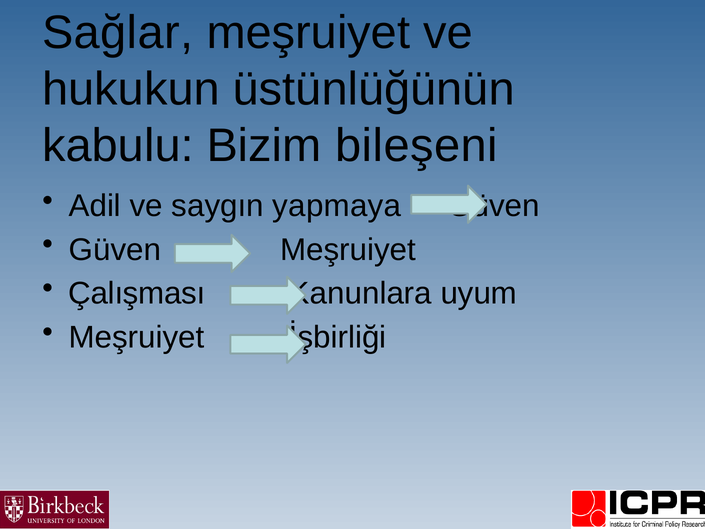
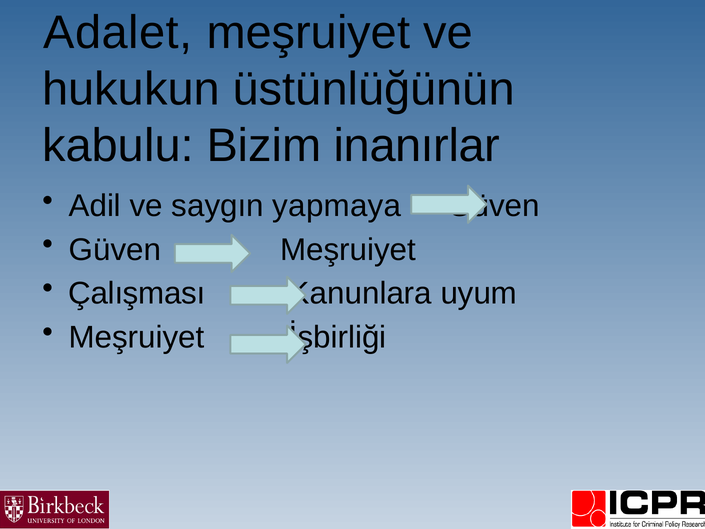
Sağlar: Sağlar -> Adalet
bileşeni: bileşeni -> inanırlar
